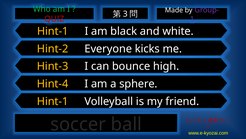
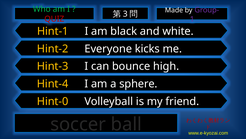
Hint-1 at (53, 101): Hint-1 -> Hint-0
